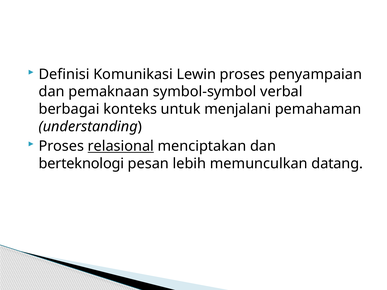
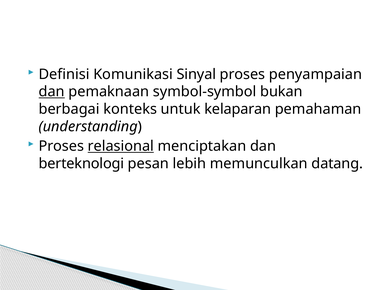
Lewin: Lewin -> Sinyal
dan at (52, 92) underline: none -> present
verbal: verbal -> bukan
menjalani: menjalani -> kelaparan
